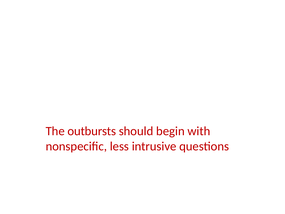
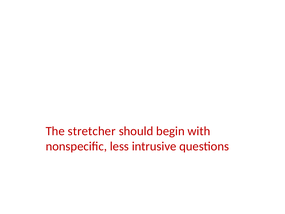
outbursts: outbursts -> stretcher
